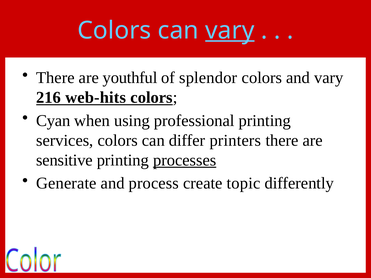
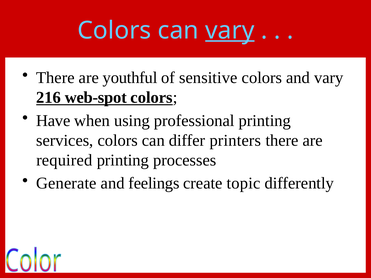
splendor: splendor -> sensitive
web-hits: web-hits -> web-spot
Cyan: Cyan -> Have
sensitive: sensitive -> required
processes underline: present -> none
process: process -> feelings
